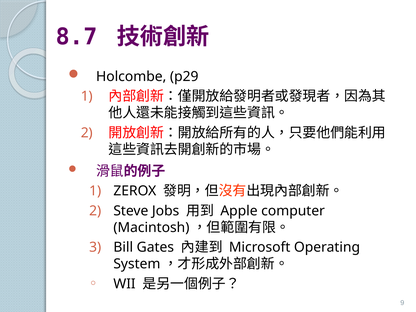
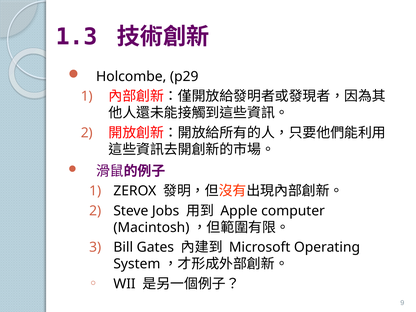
8.7: 8.7 -> 1.3
